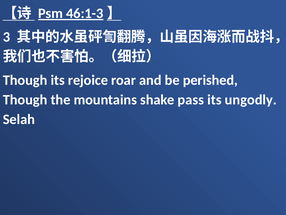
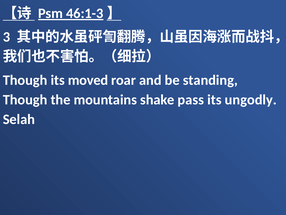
rejoice: rejoice -> moved
perished: perished -> standing
